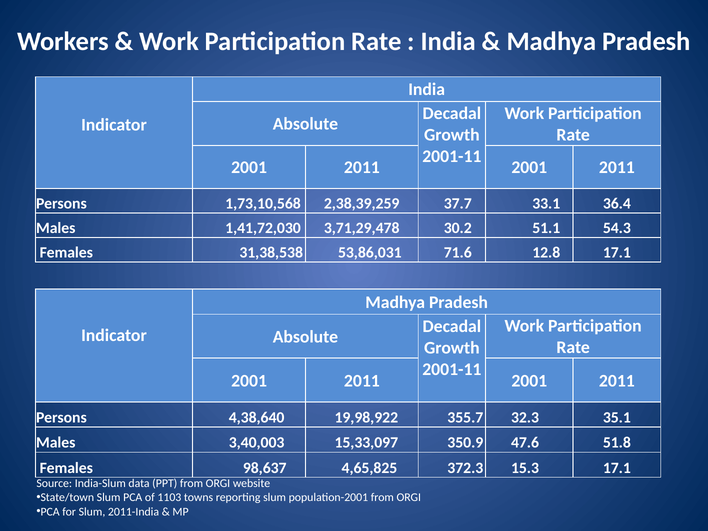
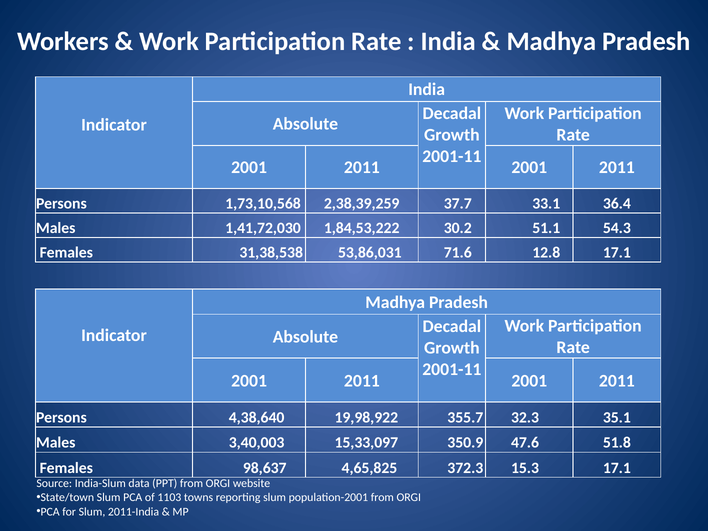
3,71,29,478: 3,71,29,478 -> 1,84,53,222
